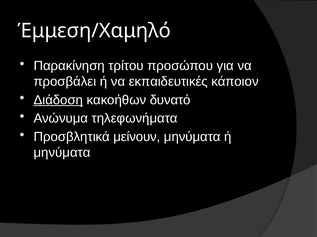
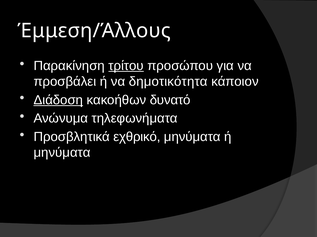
Έμμεση/Χαμηλό: Έμμεση/Χαμηλό -> Έμμεση/Άλλους
τρίτου underline: none -> present
εκπαιδευτικές: εκπαιδευτικές -> δημοτικότητα
μείνουν: μείνουν -> εχθρικό
